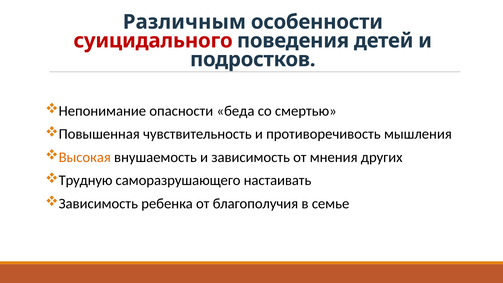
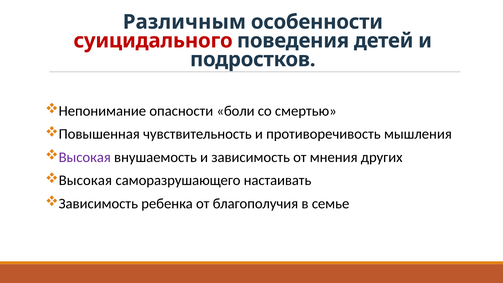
беда: беда -> боли
Высокая at (85, 157) colour: orange -> purple
Трудную at (86, 180): Трудную -> Высокая
